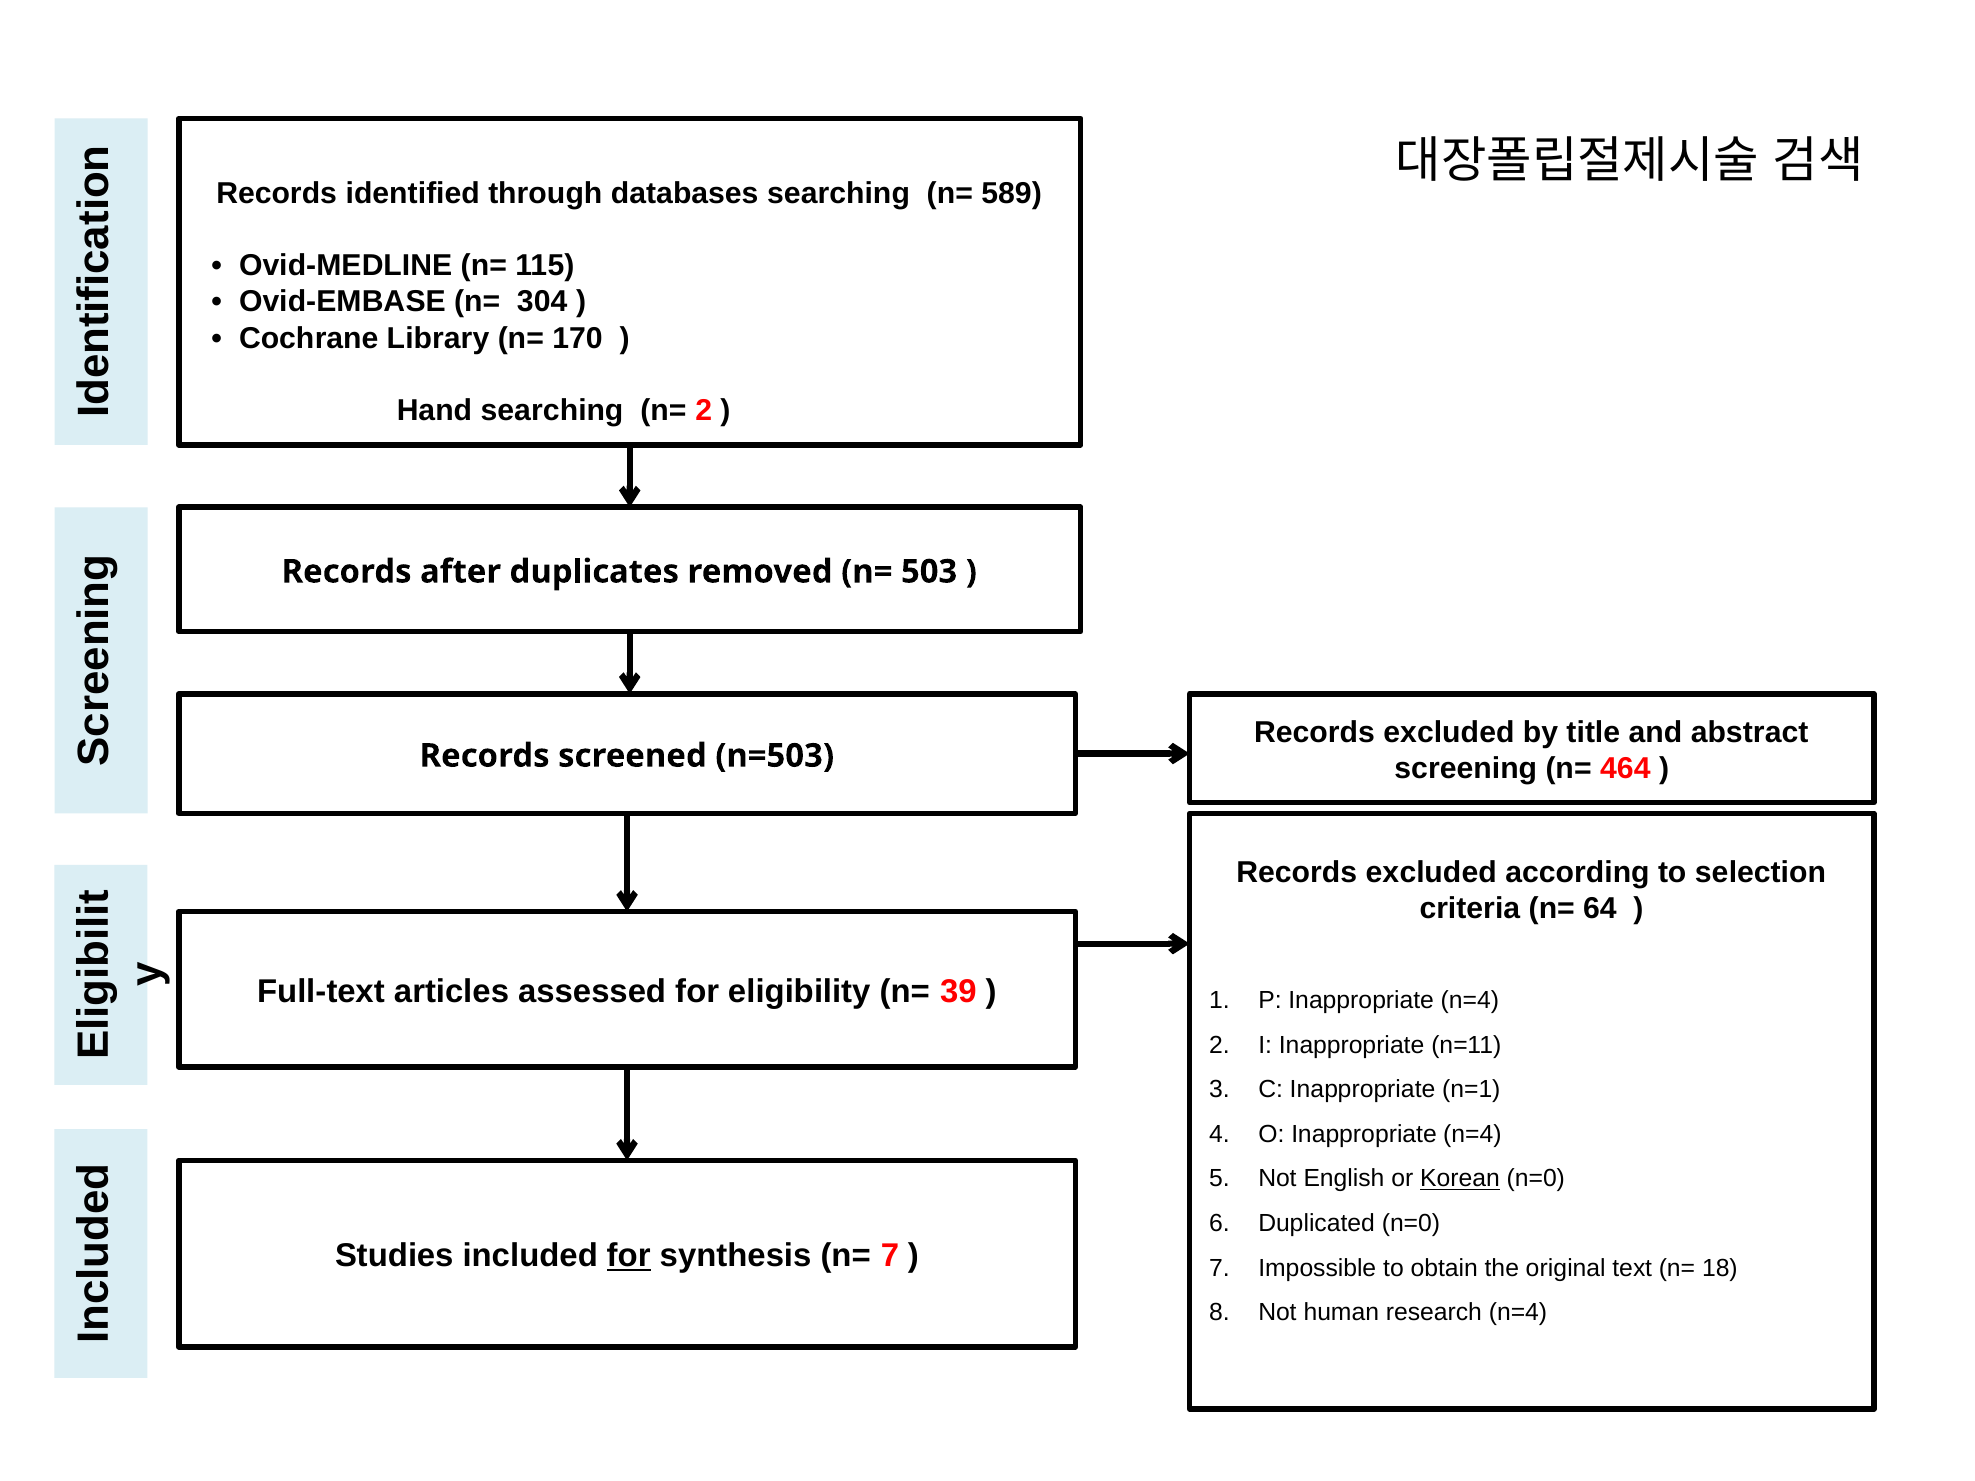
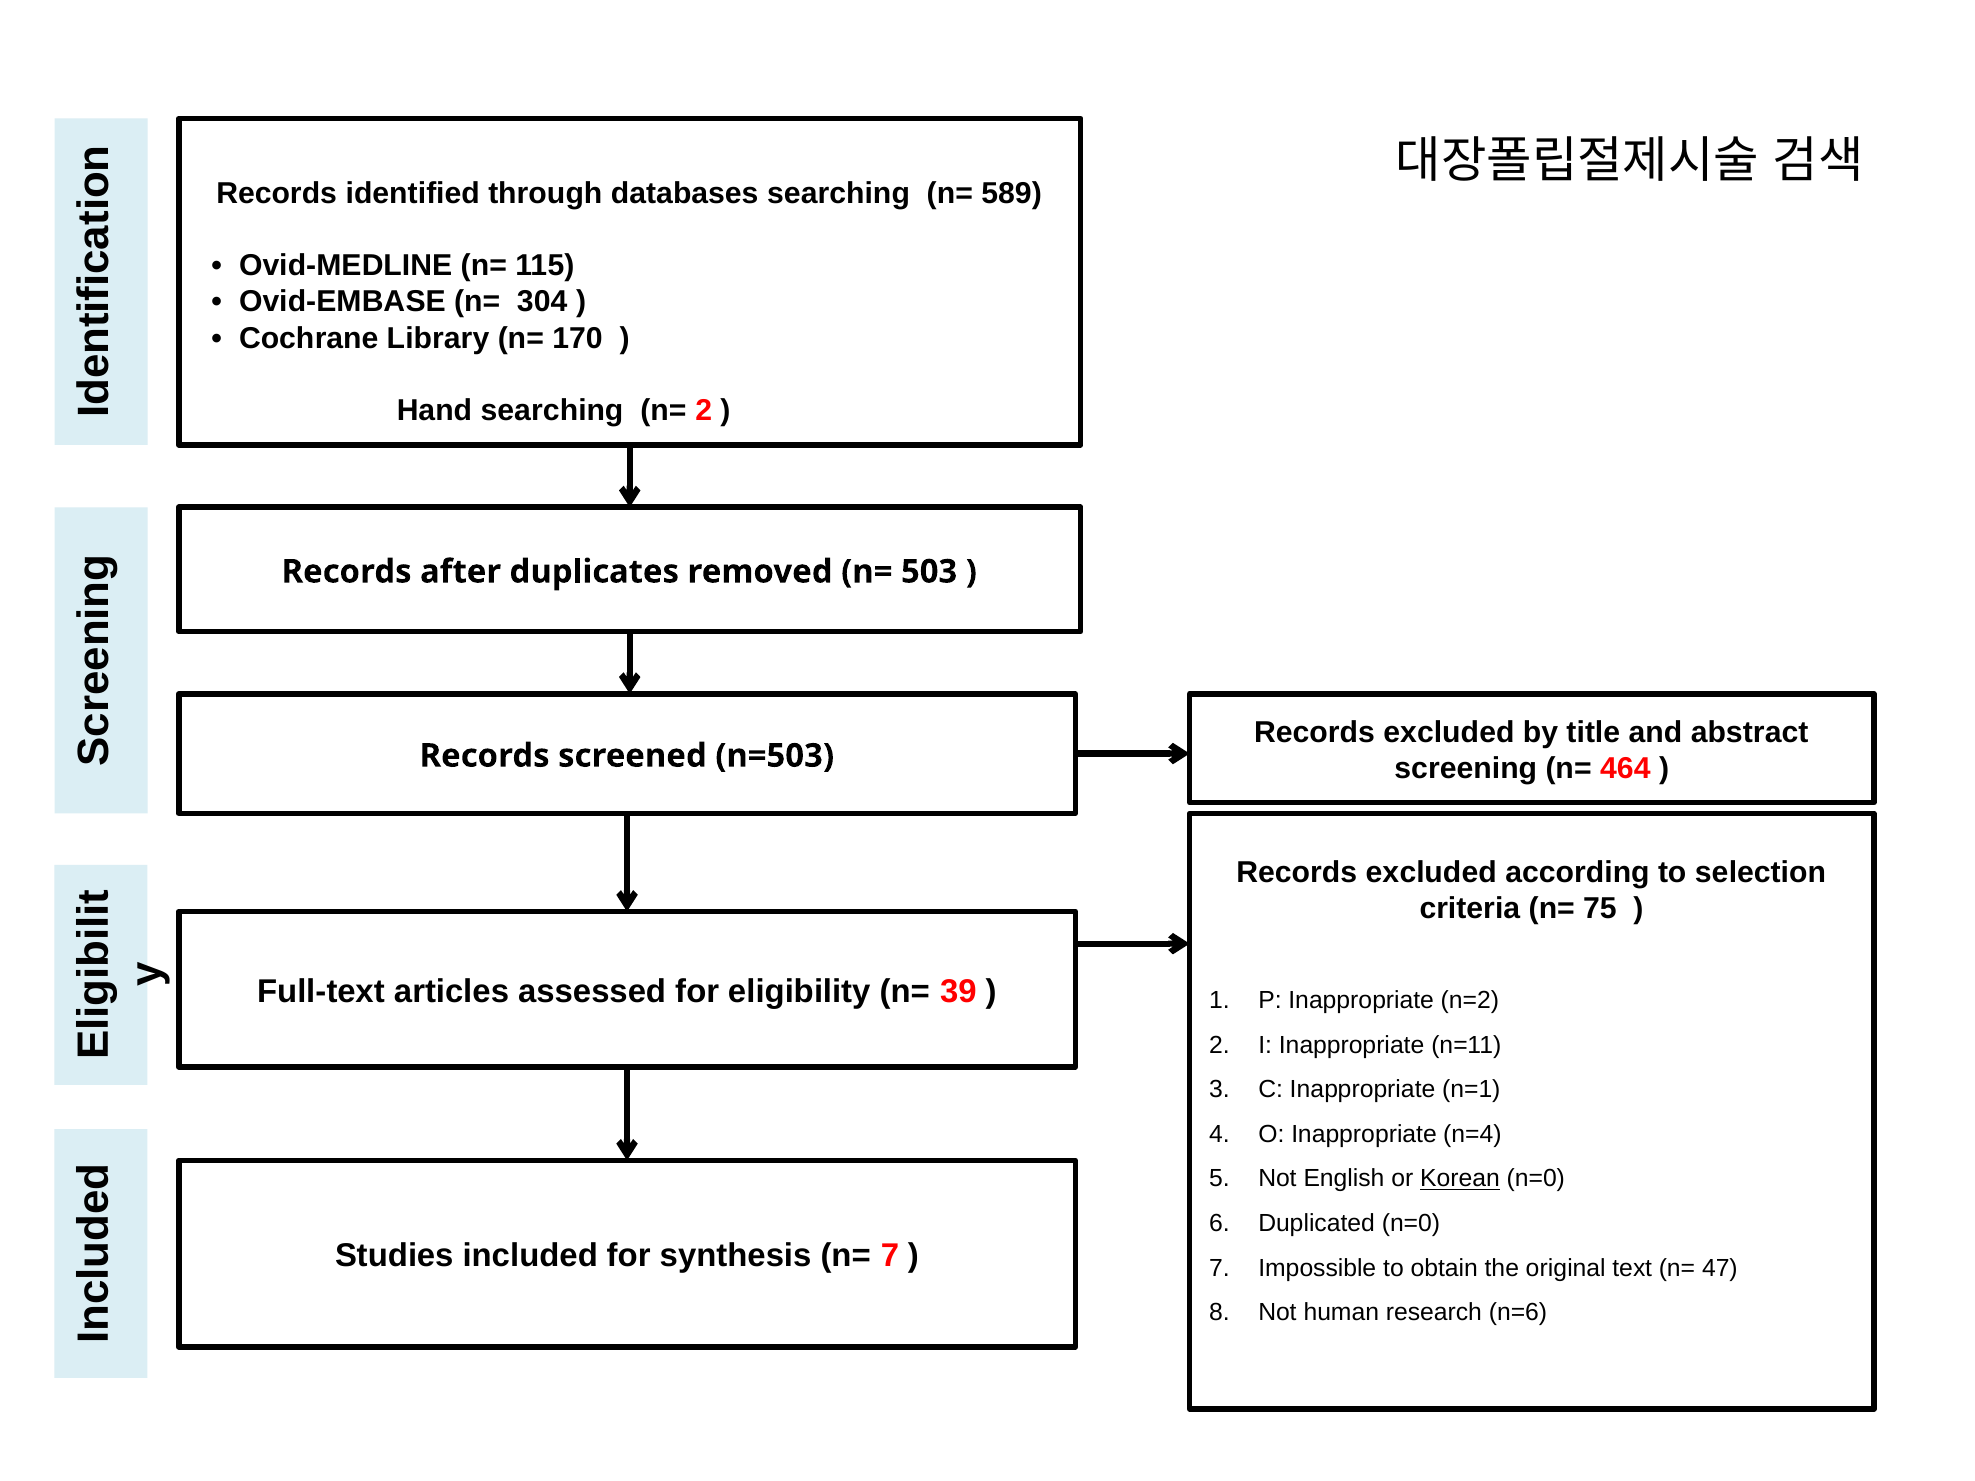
64: 64 -> 75
P Inappropriate n=4: n=4 -> n=2
for at (629, 1256) underline: present -> none
18: 18 -> 47
research n=4: n=4 -> n=6
